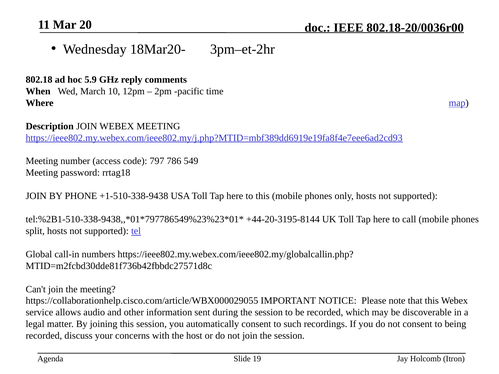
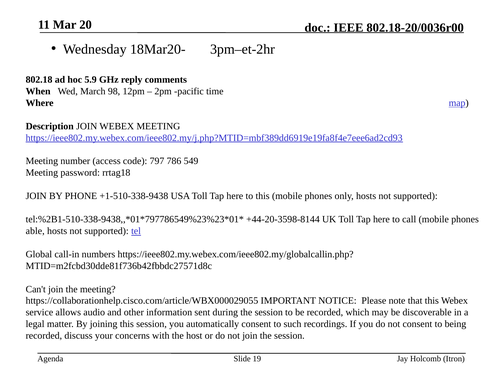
10: 10 -> 98
+44-20-3195-8144: +44-20-3195-8144 -> +44-20-3598-8144
split: split -> able
